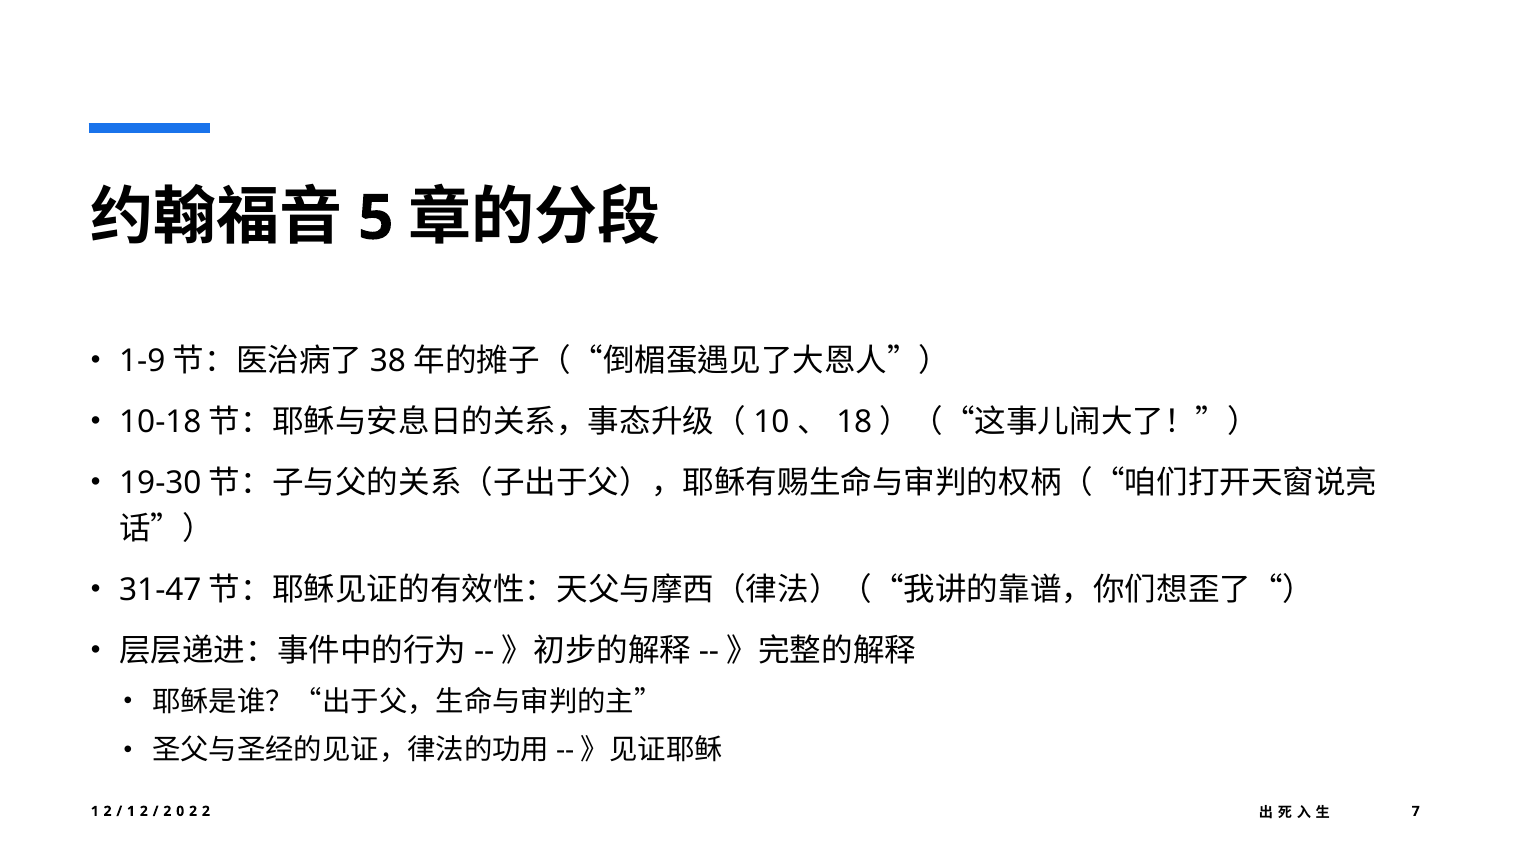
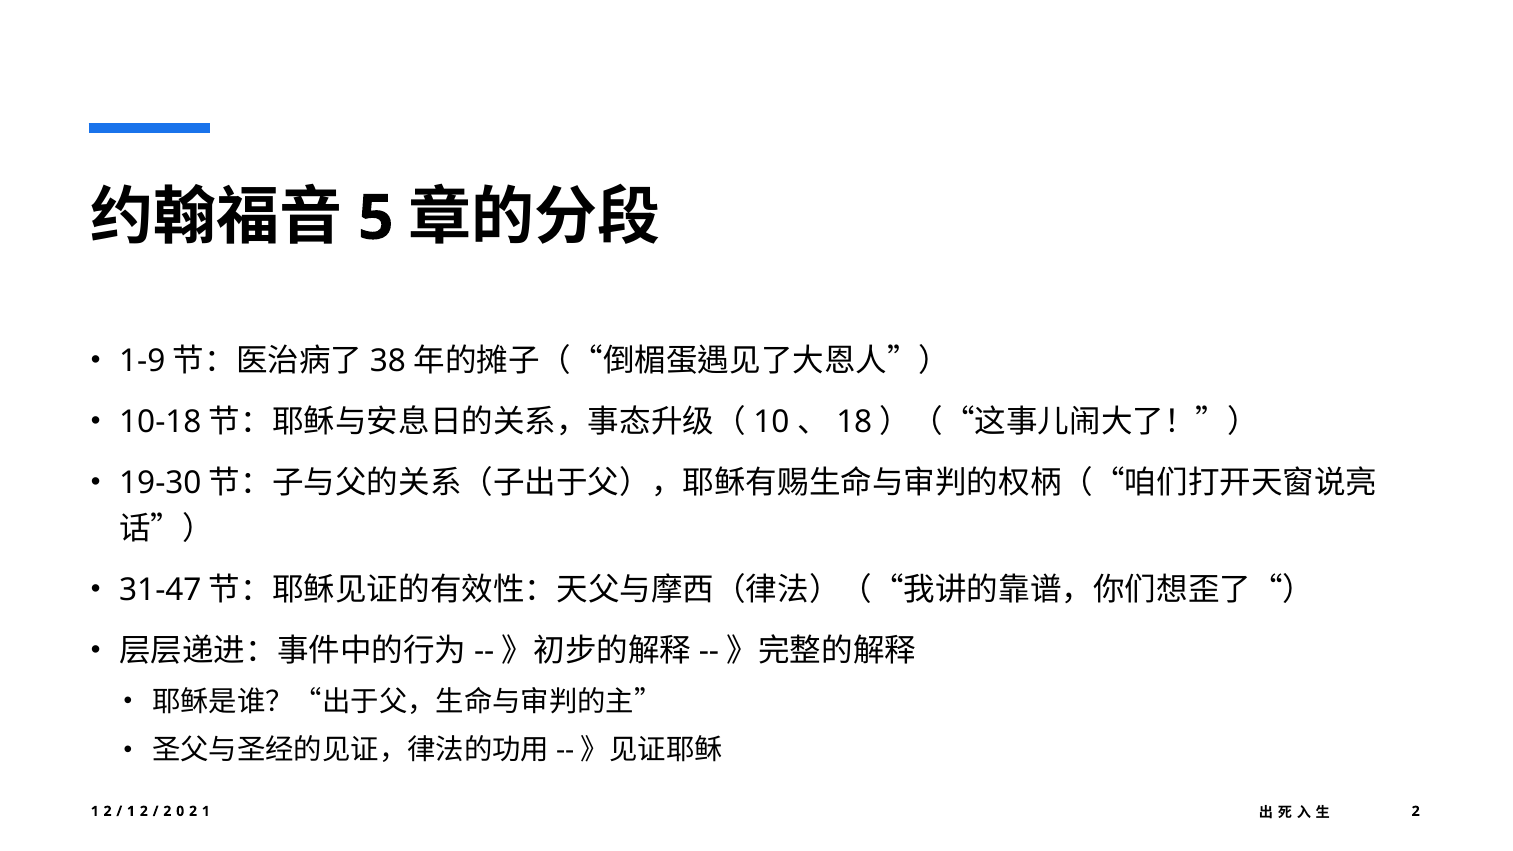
2 at (206, 811): 2 -> 1
7 at (1416, 811): 7 -> 2
